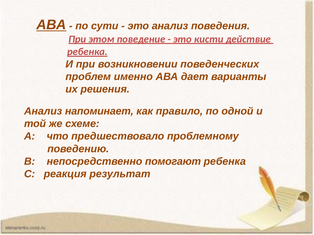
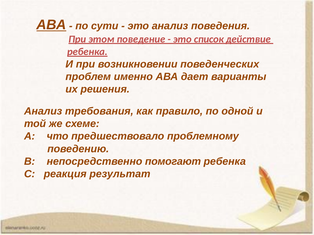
кисти: кисти -> список
напоминает: напоминает -> требования
